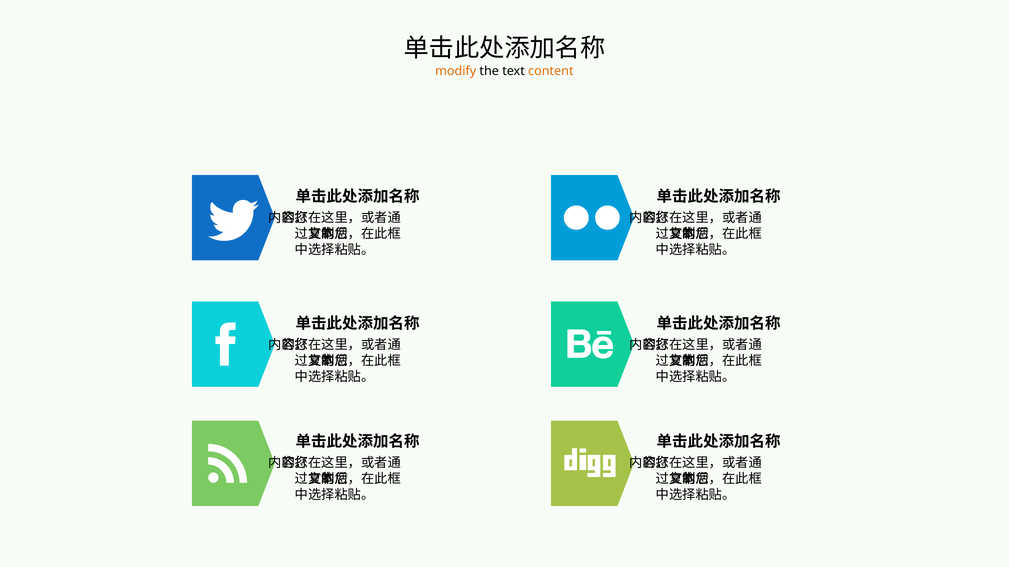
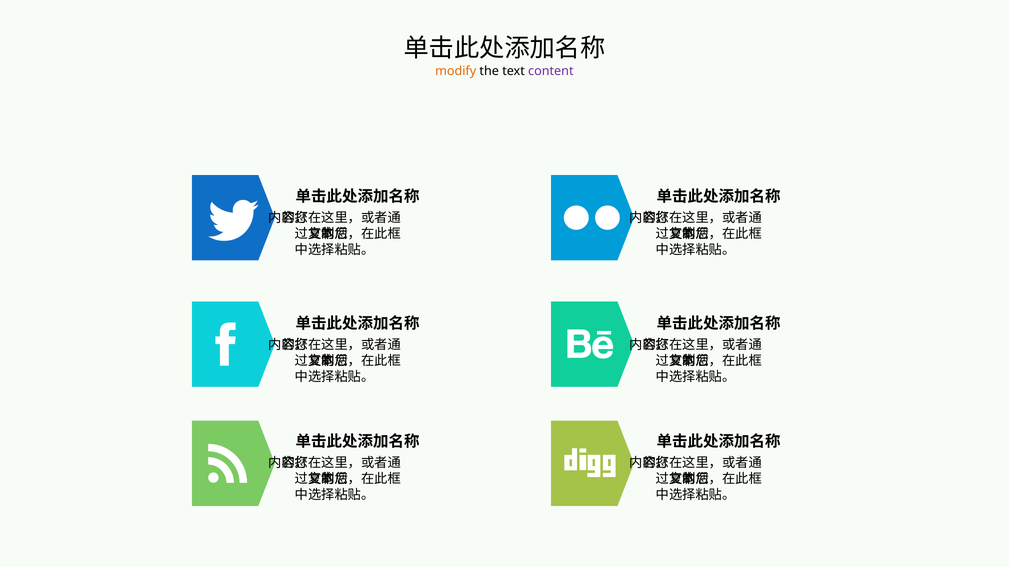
content colour: orange -> purple
